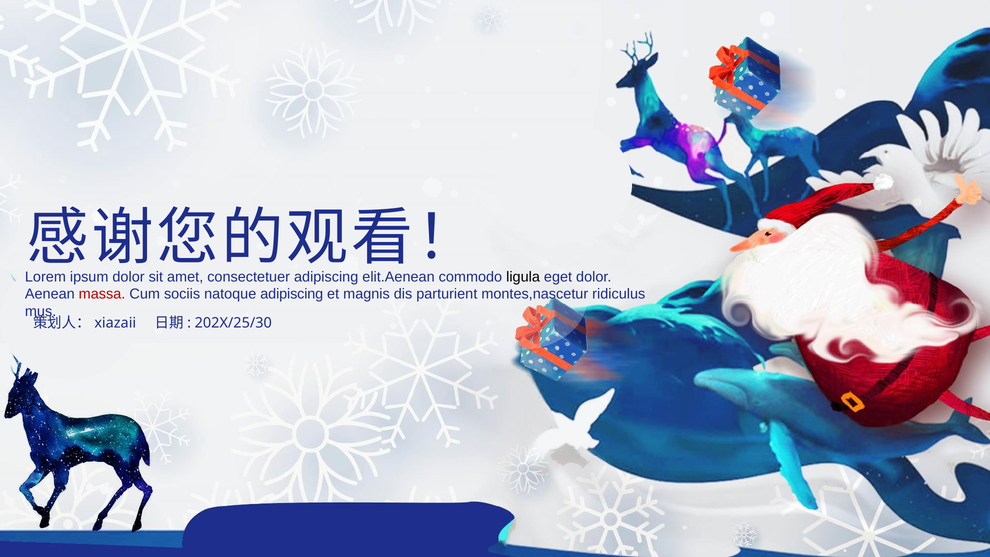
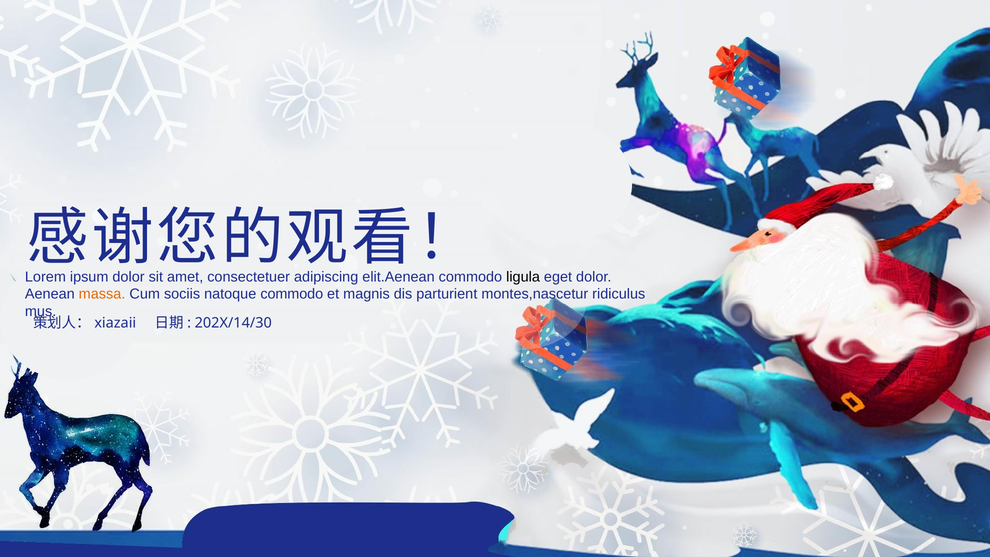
massa colour: red -> orange
natoque adipiscing: adipiscing -> commodo
202X/25/30: 202X/25/30 -> 202X/14/30
